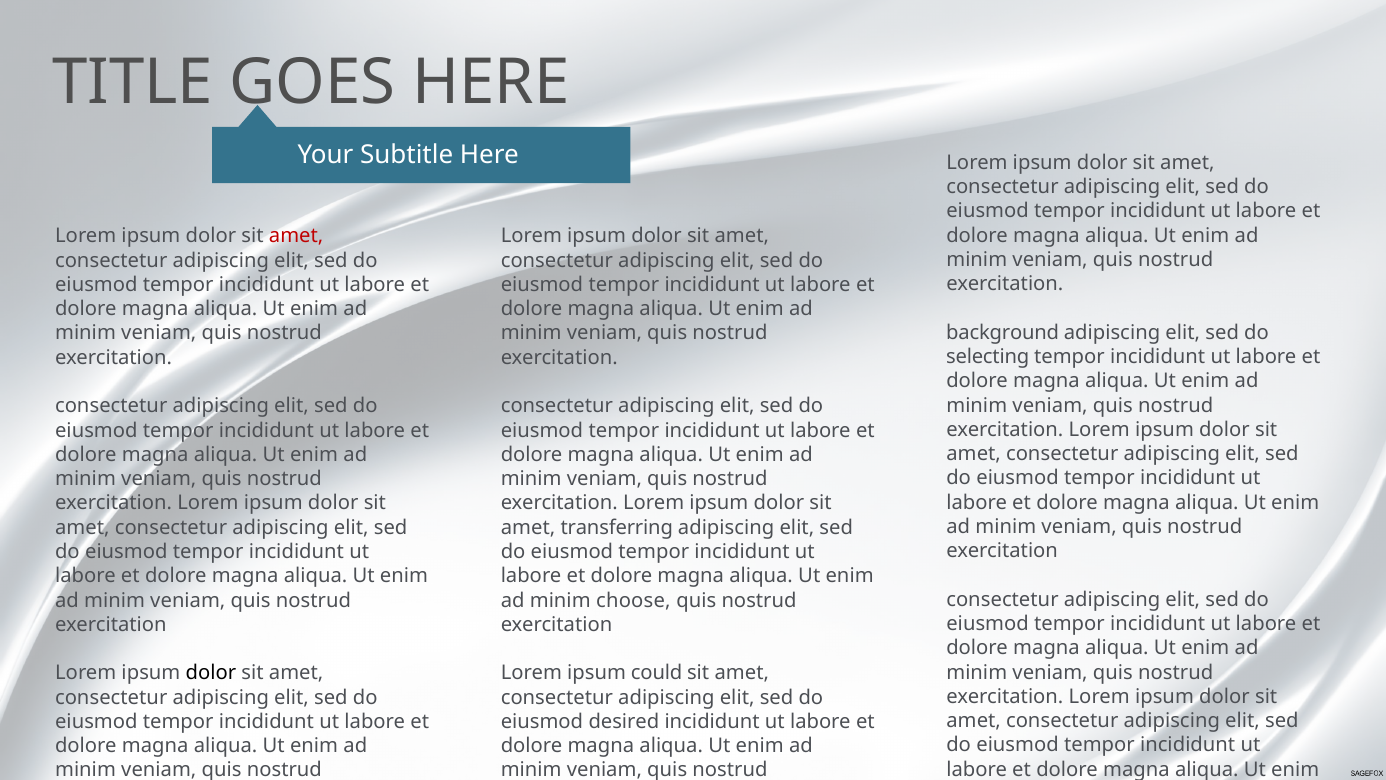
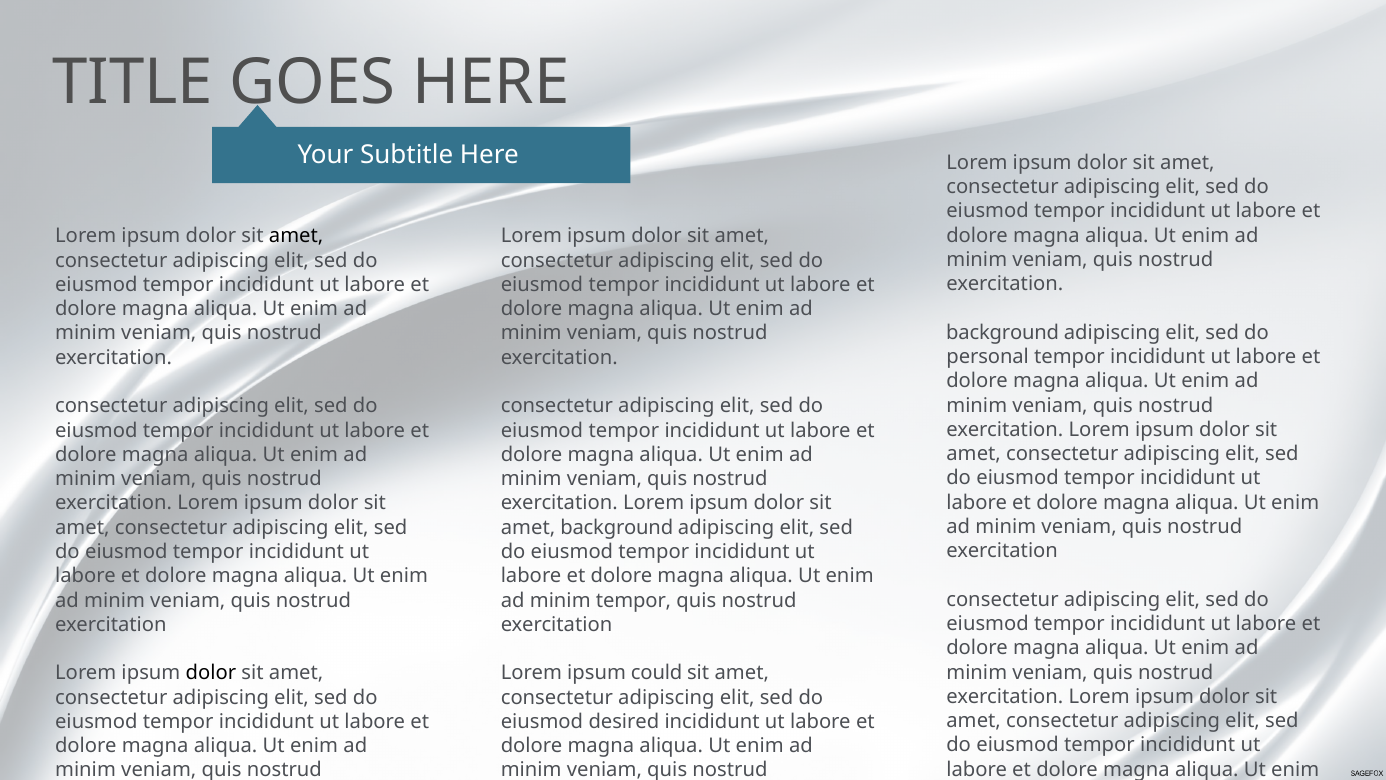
amet at (296, 236) colour: red -> black
selecting: selecting -> personal
amet transferring: transferring -> background
minim choose: choose -> tempor
